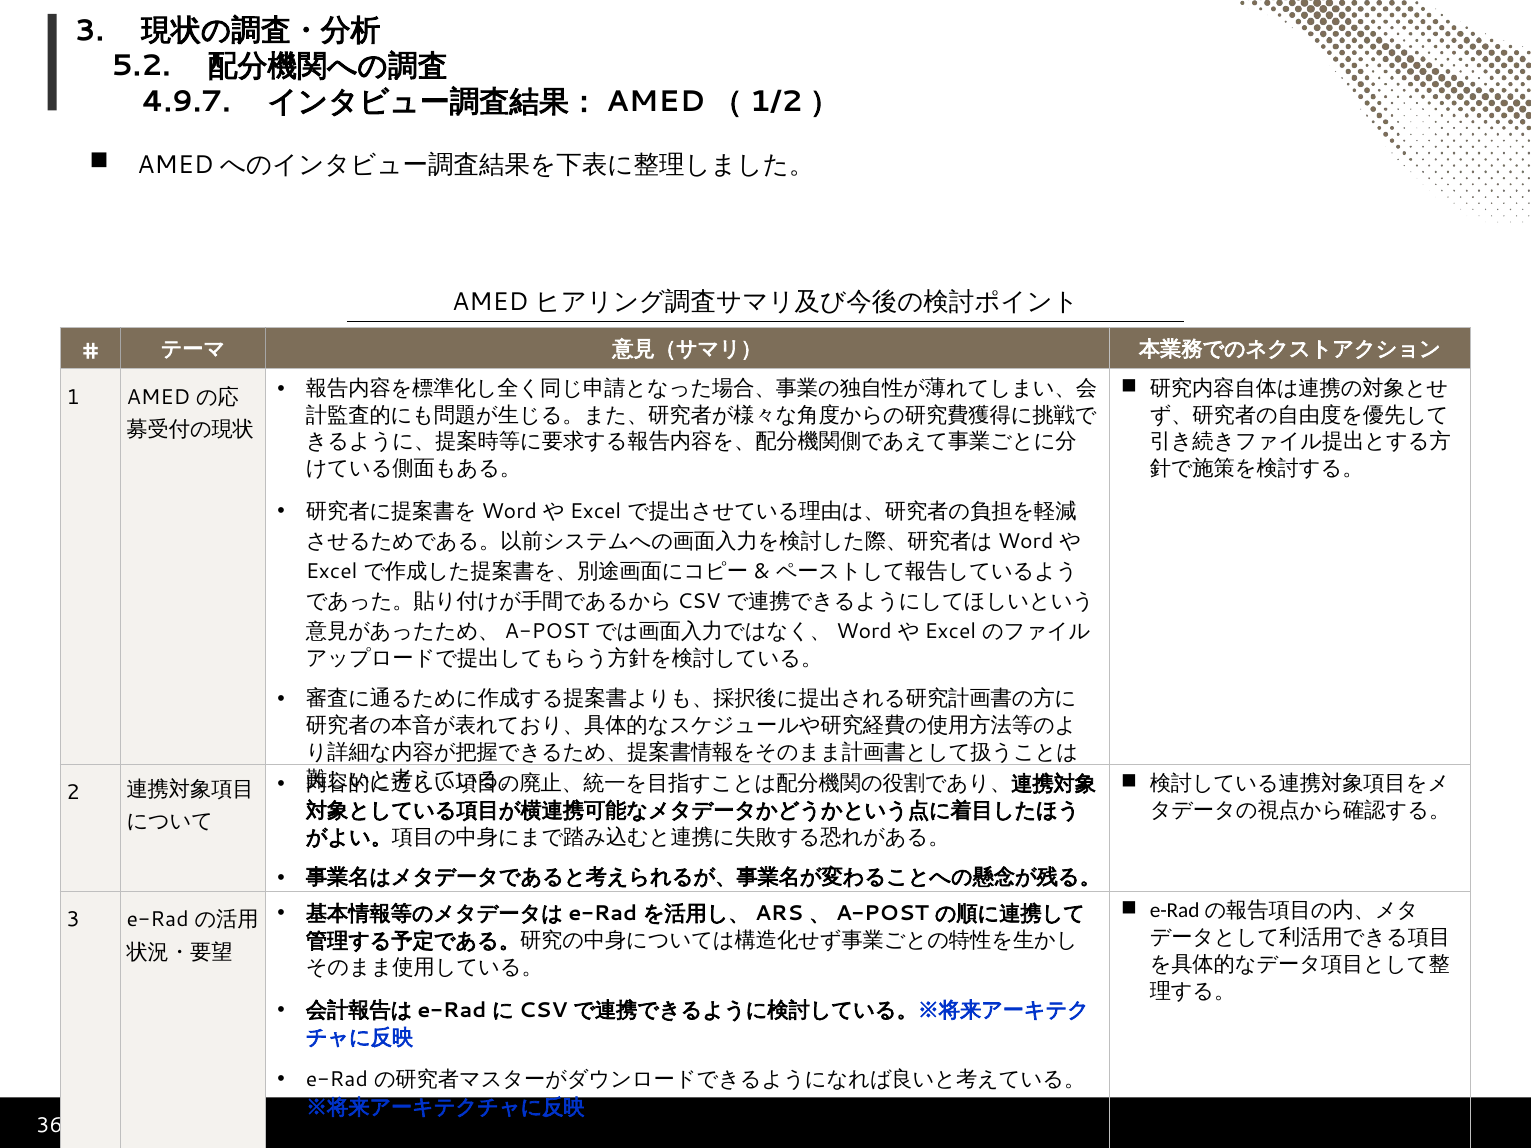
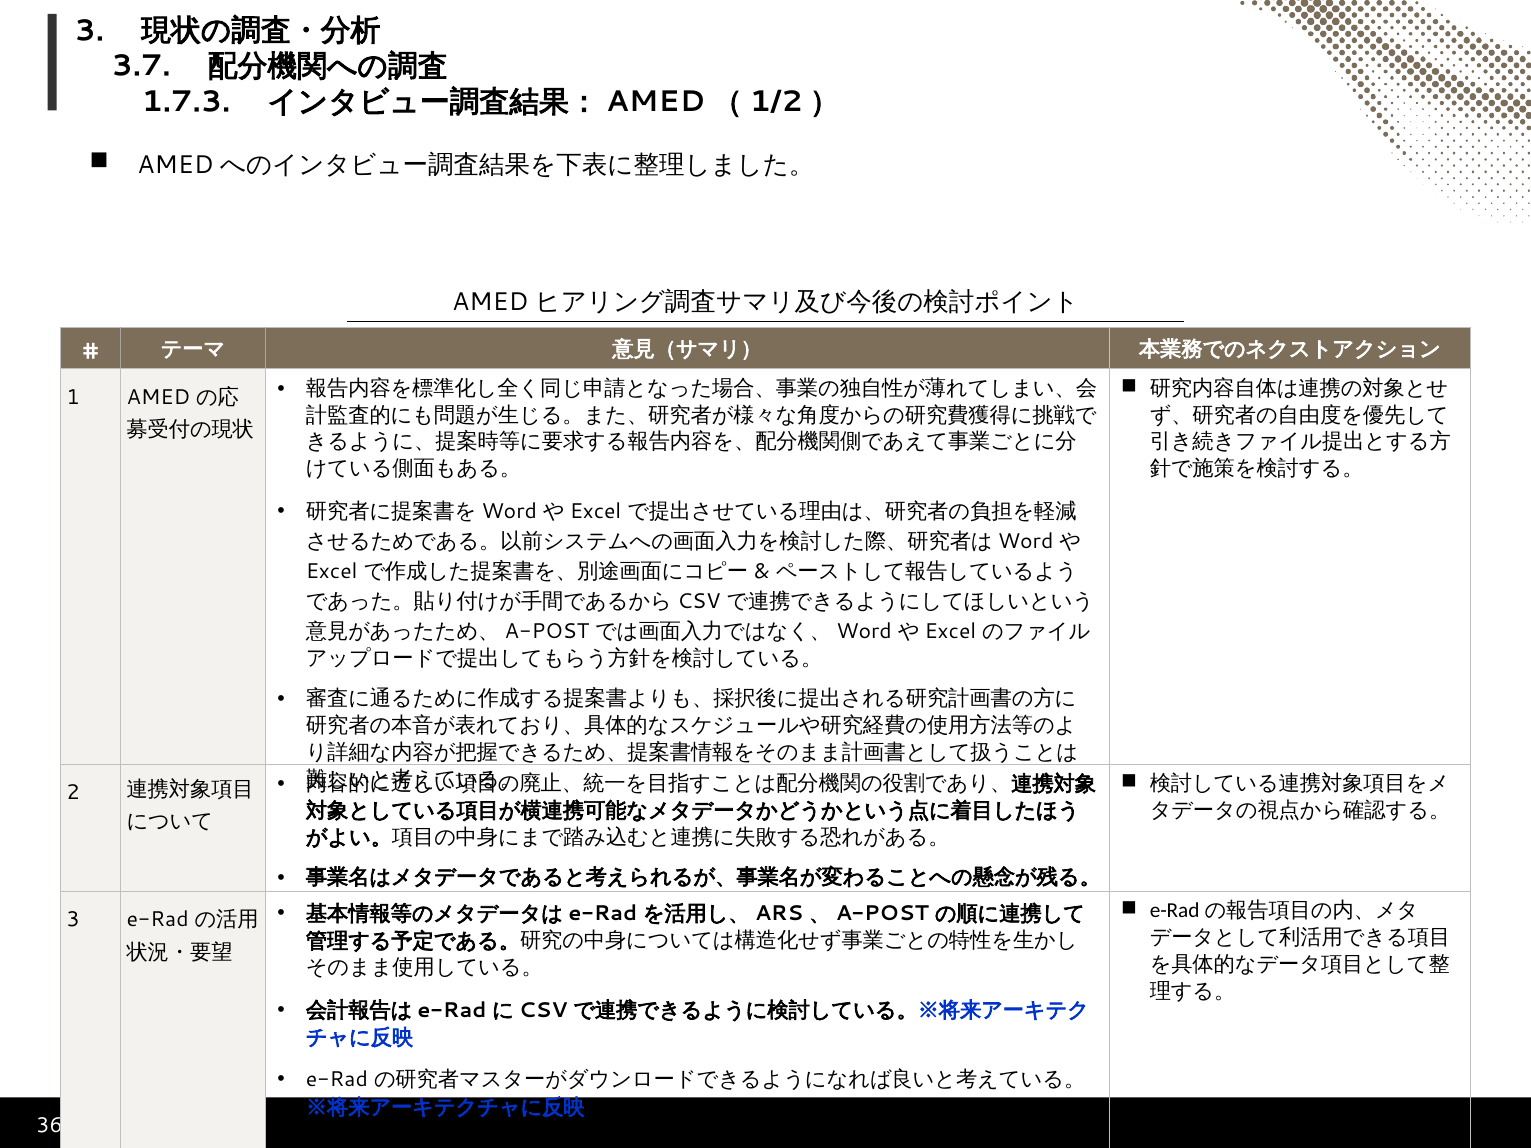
5.2: 5.2 -> 3.7
4.9.7: 4.9.7 -> 1.7.3
